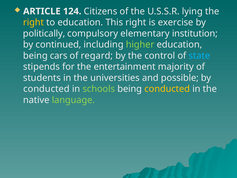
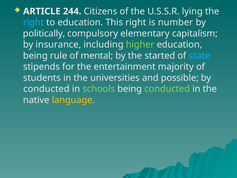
124: 124 -> 244
right at (34, 22) colour: yellow -> light blue
exercise: exercise -> number
institution: institution -> capitalism
continued: continued -> insurance
cars: cars -> rule
regard: regard -> mental
control: control -> started
conducted at (167, 89) colour: yellow -> light green
language colour: light green -> yellow
